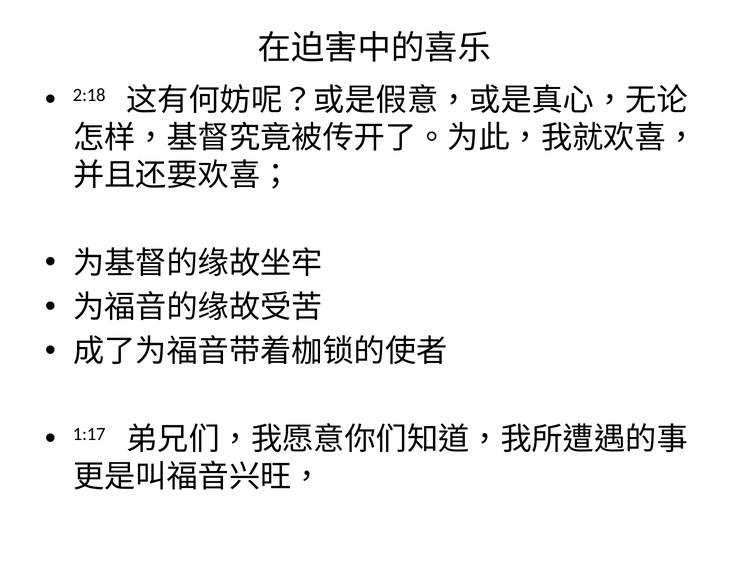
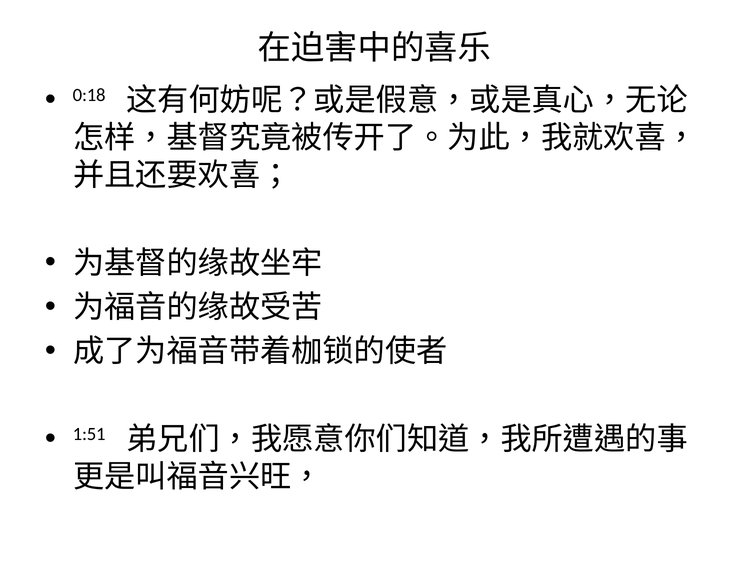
2:18: 2:18 -> 0:18
1:17: 1:17 -> 1:51
